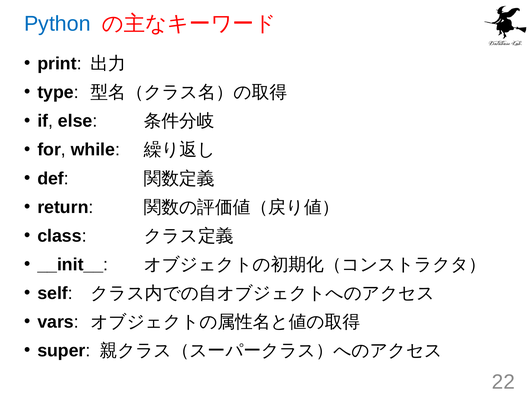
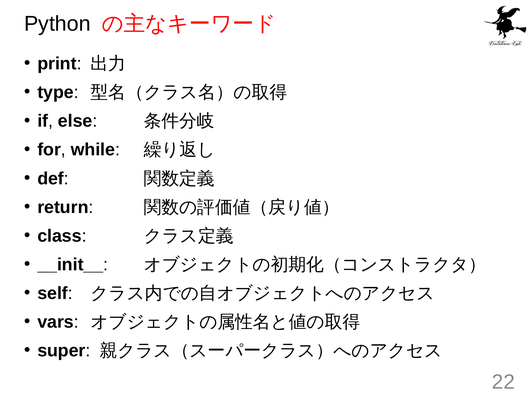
Python colour: blue -> black
